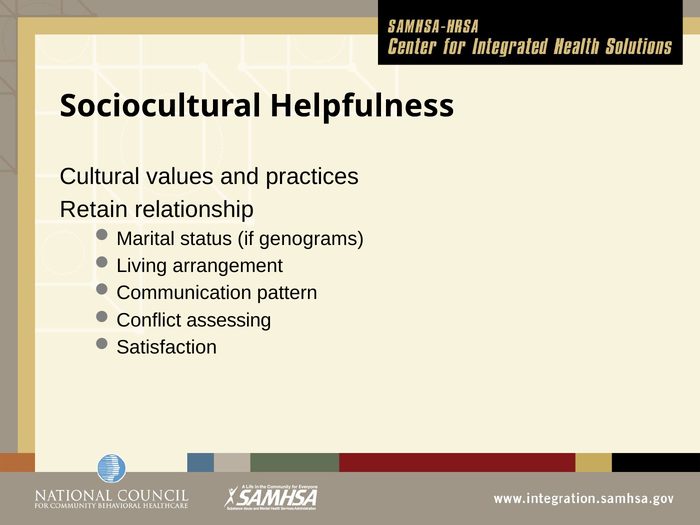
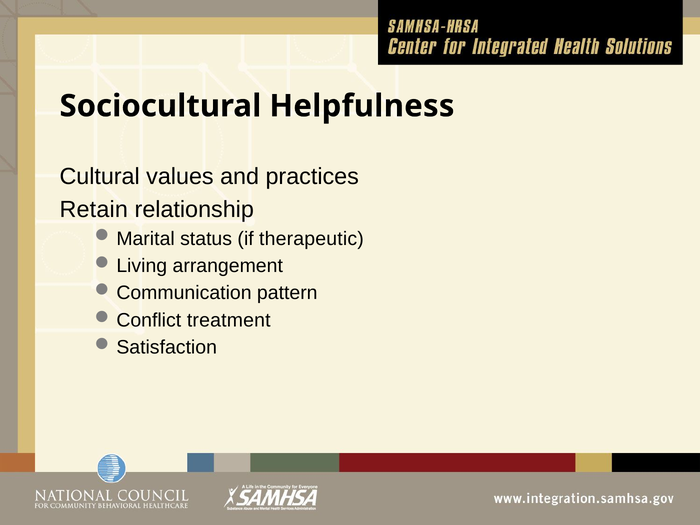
genograms: genograms -> therapeutic
assessing: assessing -> treatment
